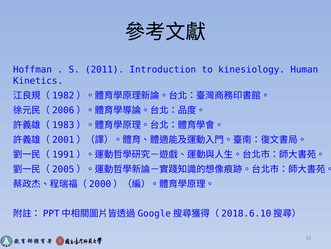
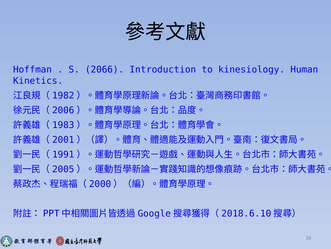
2011: 2011 -> 2066
